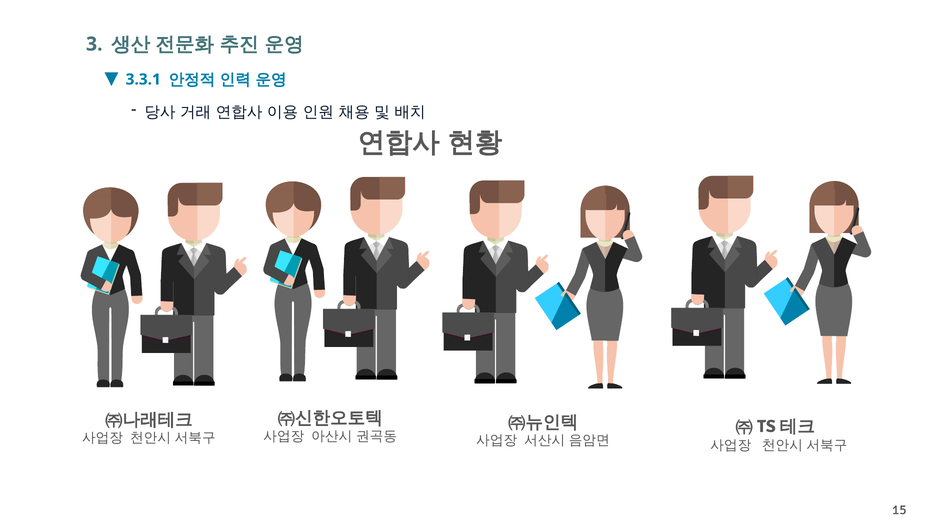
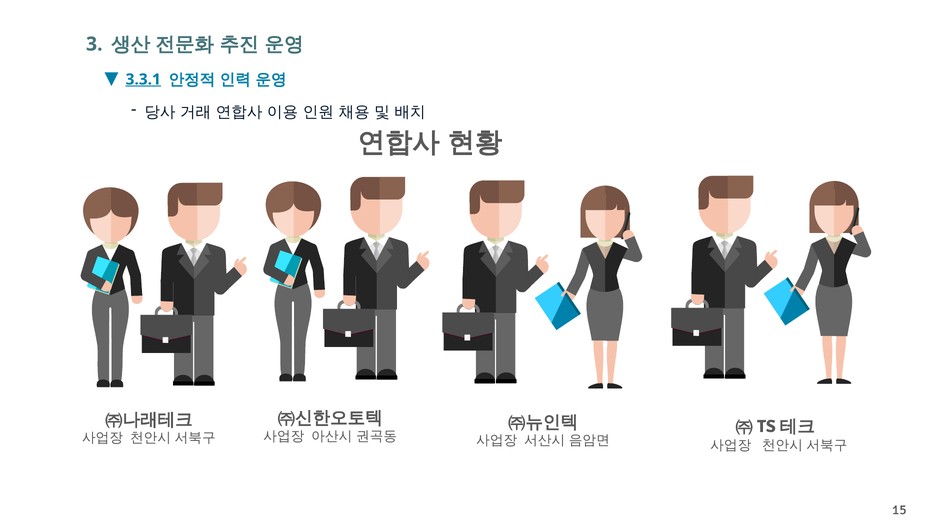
3.3.1 underline: none -> present
